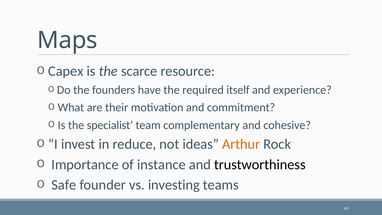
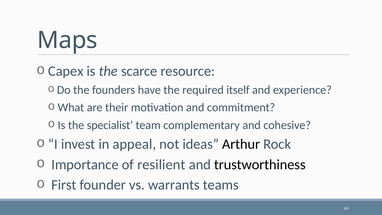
reduce: reduce -> appeal
Arthur colour: orange -> black
instance: instance -> resilient
Safe: Safe -> First
investing: investing -> warrants
